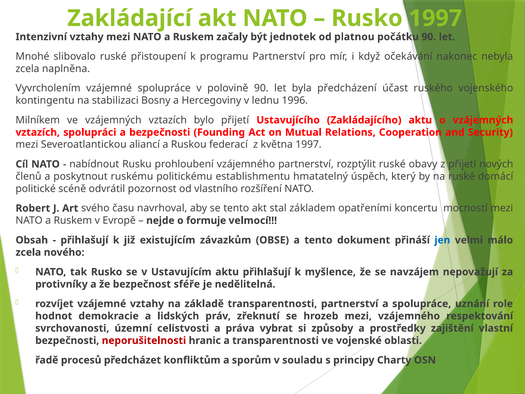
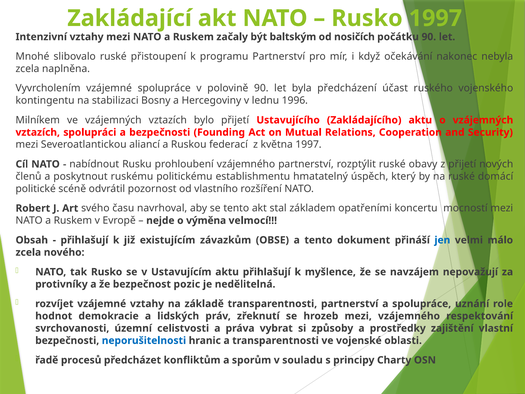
jednotek: jednotek -> baltským
platnou: platnou -> nosičích
formuje: formuje -> výměna
sféře: sféře -> pozic
neporušitelnosti colour: red -> blue
